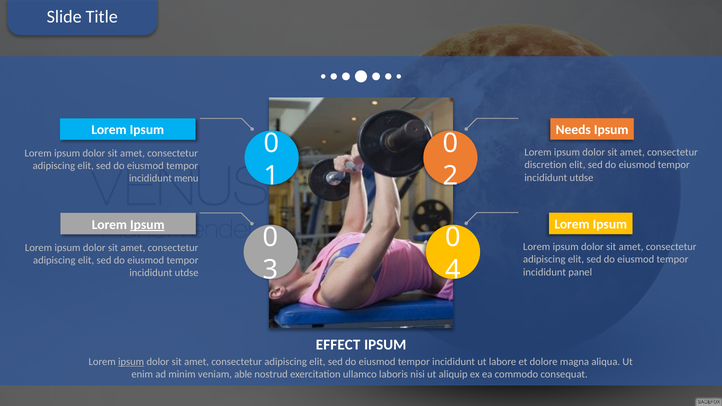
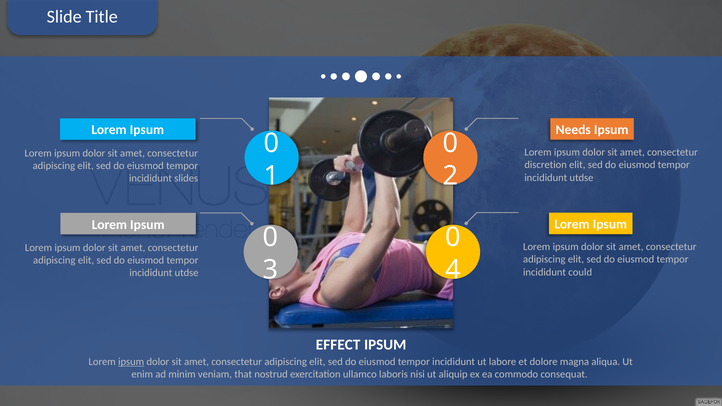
menu: menu -> slides
Ipsum at (147, 225) underline: present -> none
panel: panel -> could
able: able -> that
